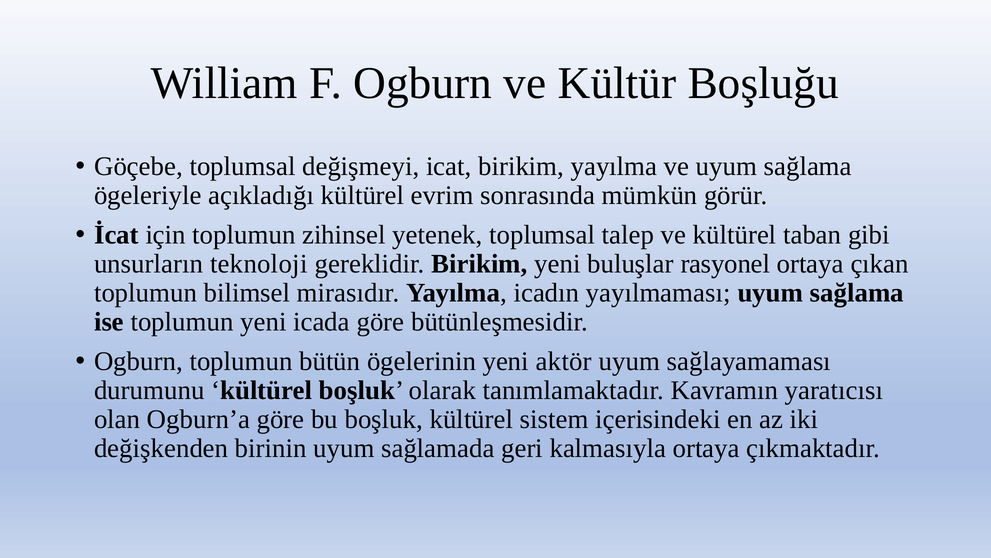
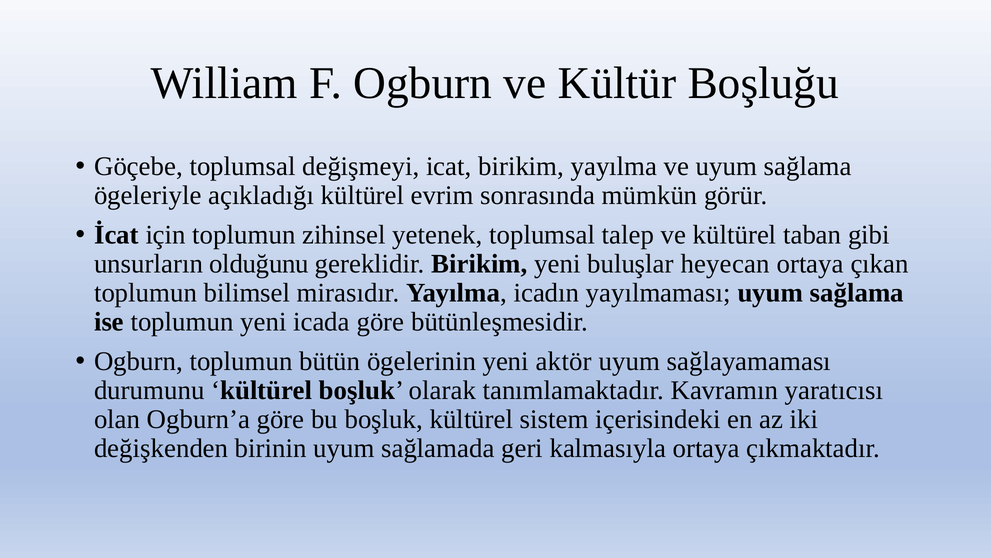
teknoloji: teknoloji -> olduğunu
rasyonel: rasyonel -> heyecan
